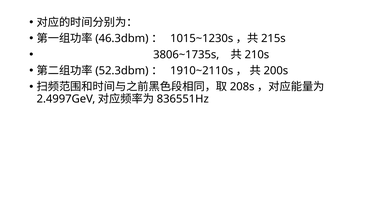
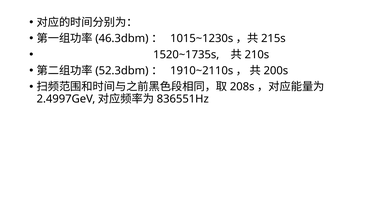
3806~1735s: 3806~1735s -> 1520~1735s
